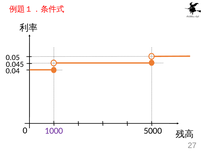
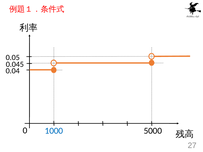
1000 colour: purple -> blue
